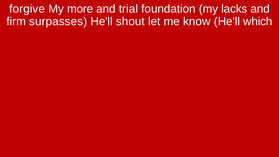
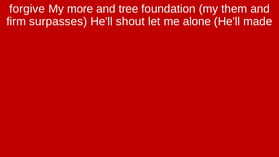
trial: trial -> tree
lacks: lacks -> them
know: know -> alone
which: which -> made
